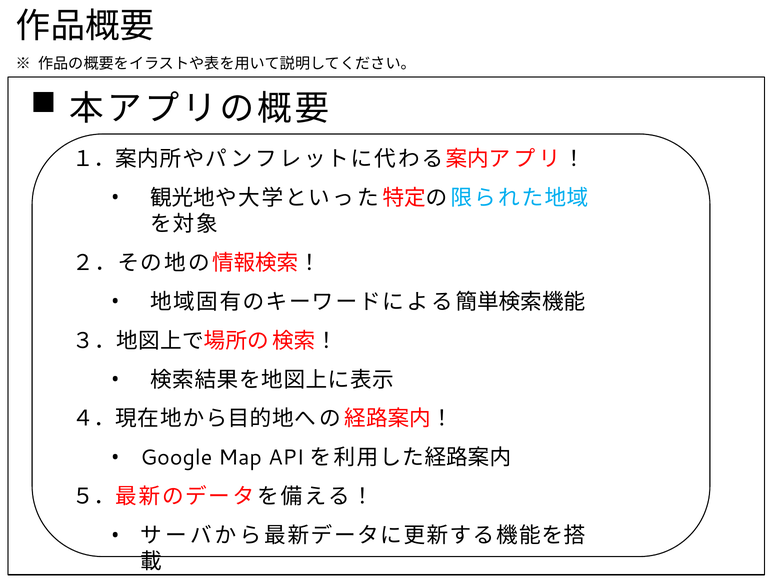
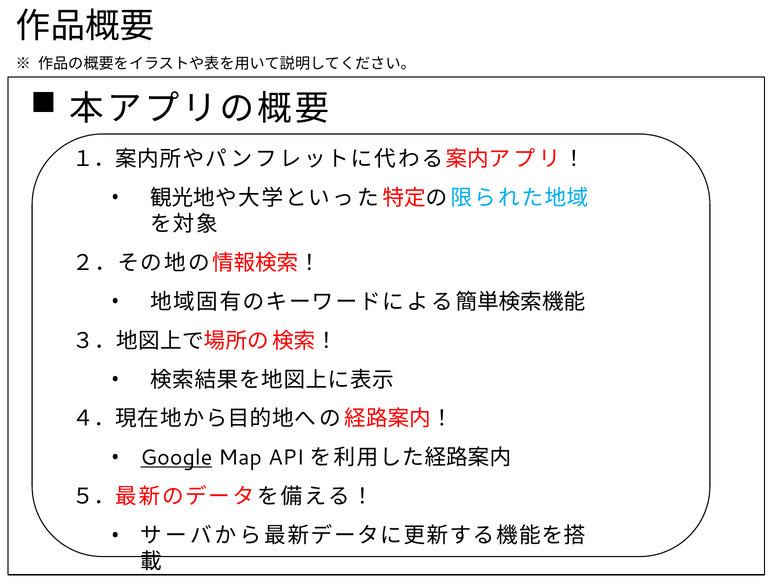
Google underline: none -> present
